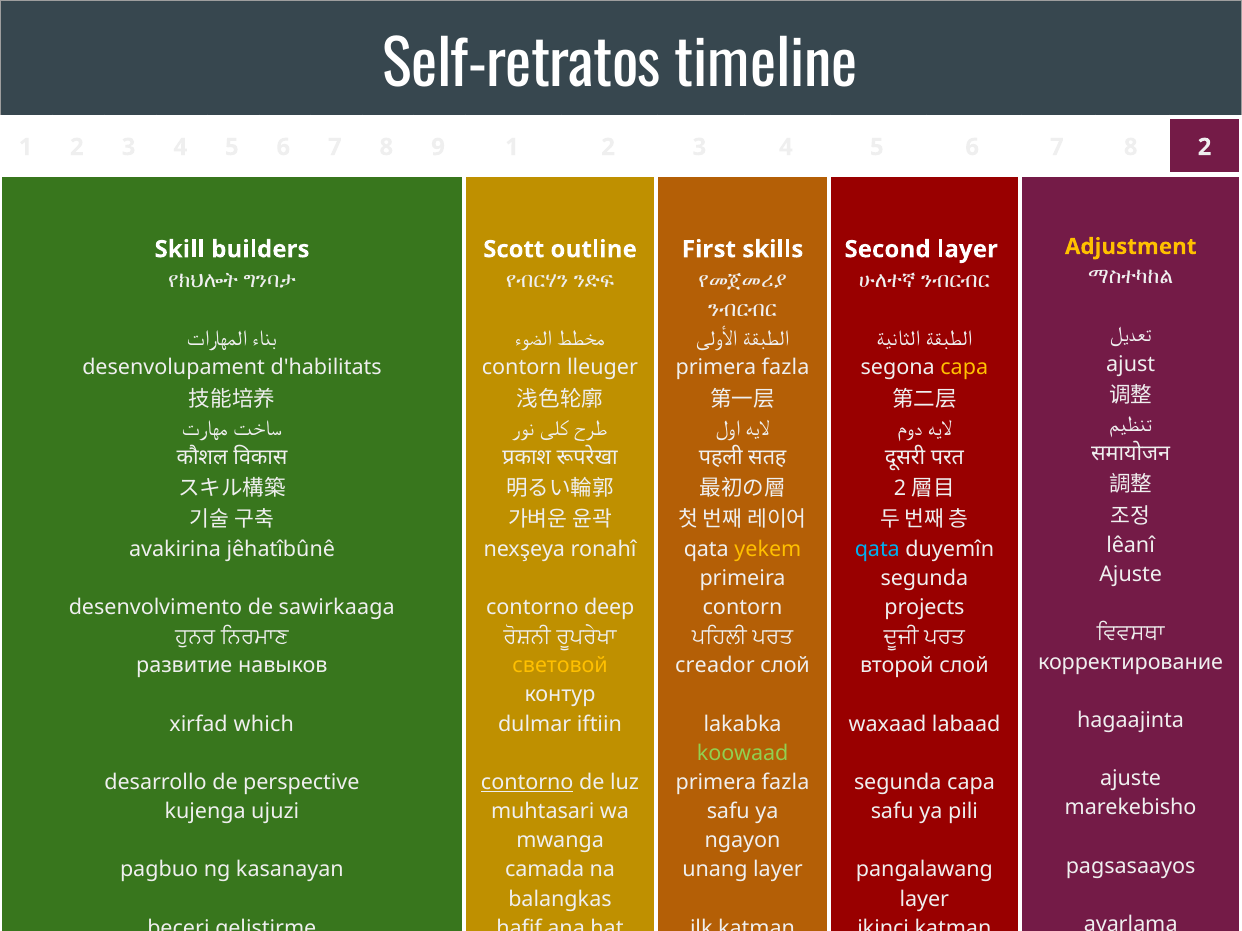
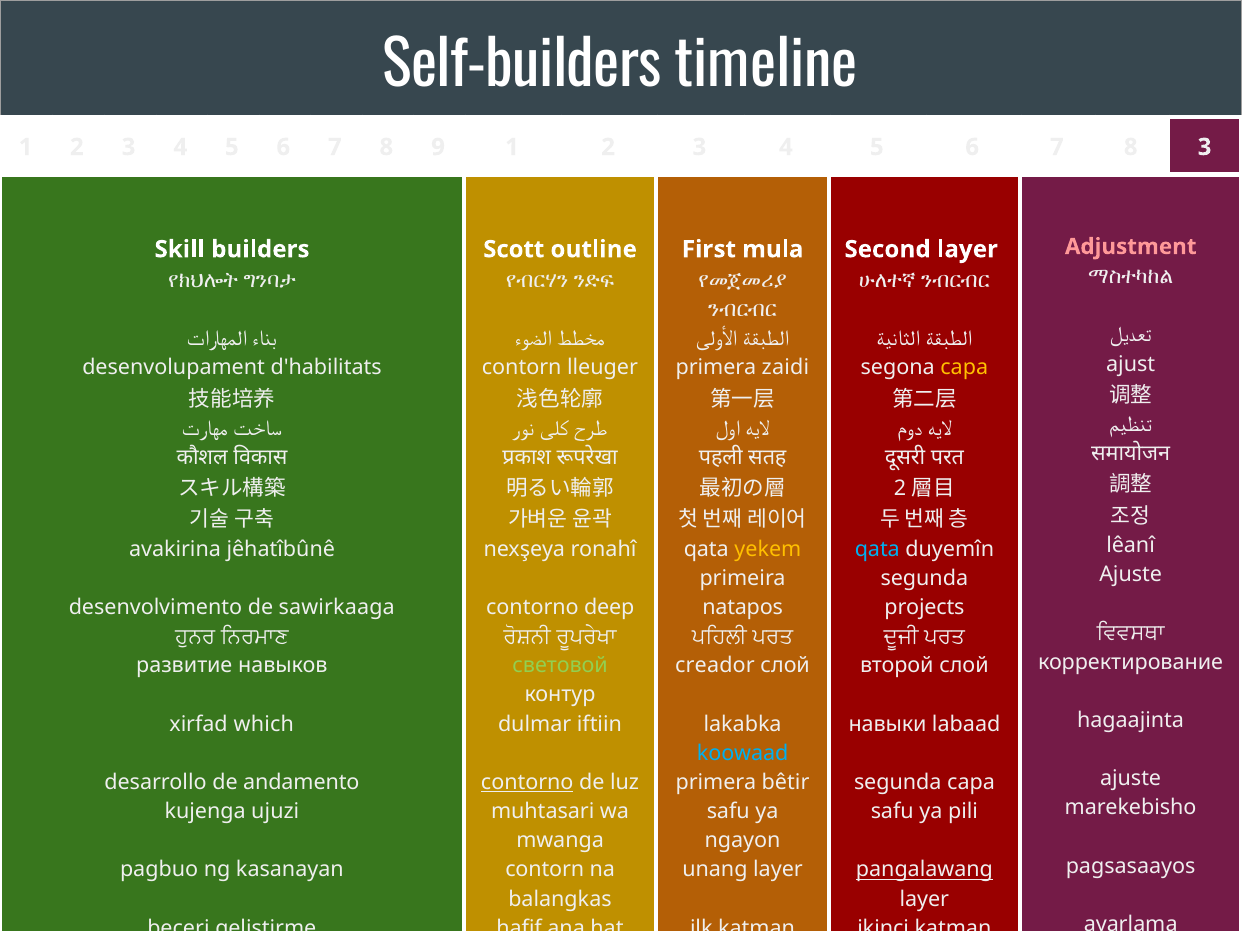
Self-retratos: Self-retratos -> Self-builders
8 2: 2 -> 3
Adjustment colour: yellow -> pink
skills: skills -> mula
fazla at (786, 368): fazla -> zaidi
contorn at (742, 608): contorn -> natapos
световой colour: yellow -> light green
waxaad: waxaad -> навыки
koowaad colour: light green -> light blue
perspective: perspective -> andamento
fazla at (786, 783): fazla -> bêtir
camada at (545, 870): camada -> contorn
pangalawang underline: none -> present
